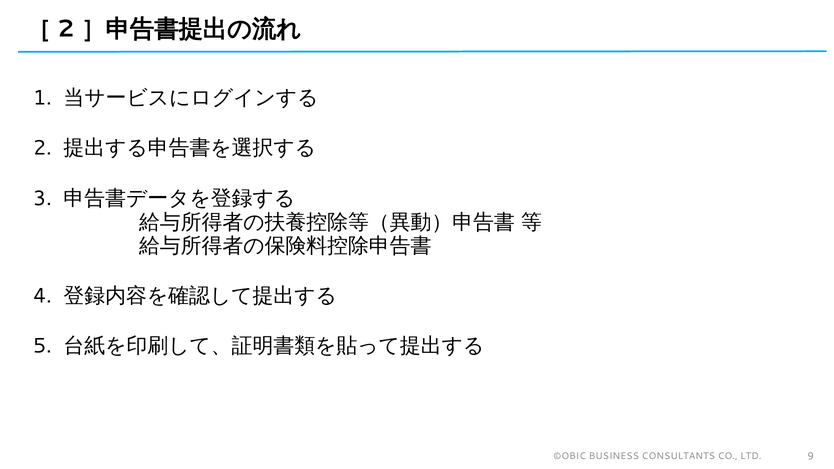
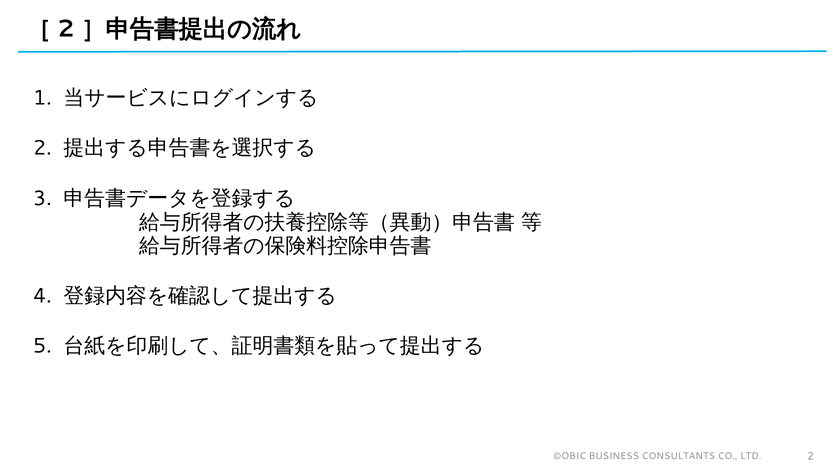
LTD 9: 9 -> 2
